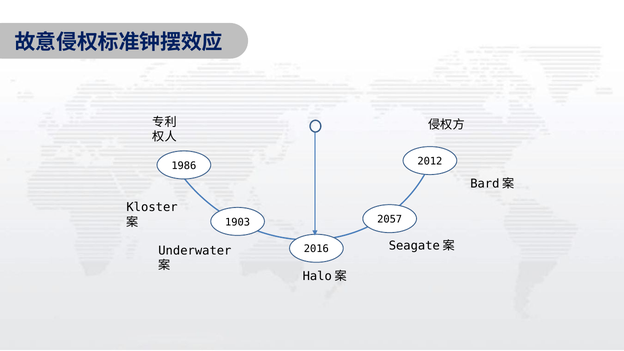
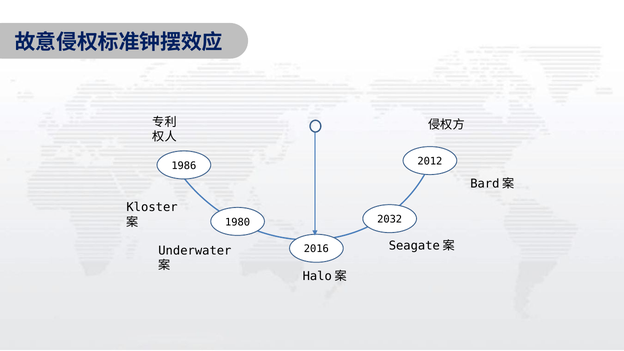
2057: 2057 -> 2032
1903: 1903 -> 1980
